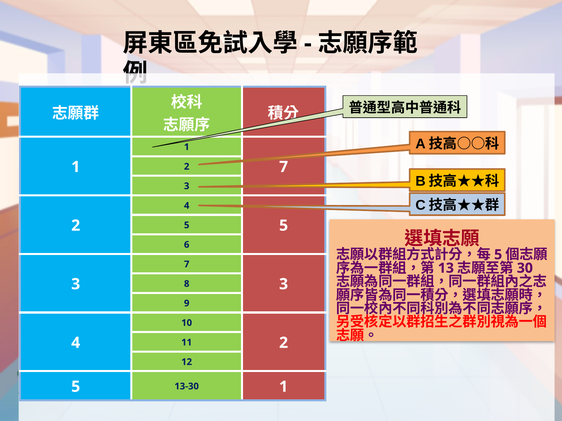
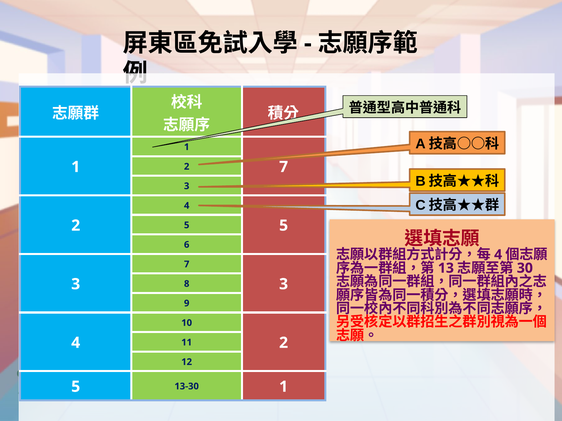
5 at (498, 255): 5 -> 4
